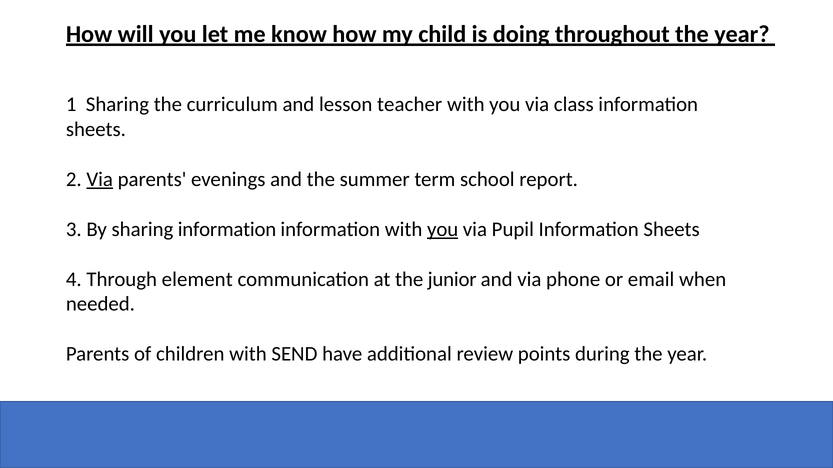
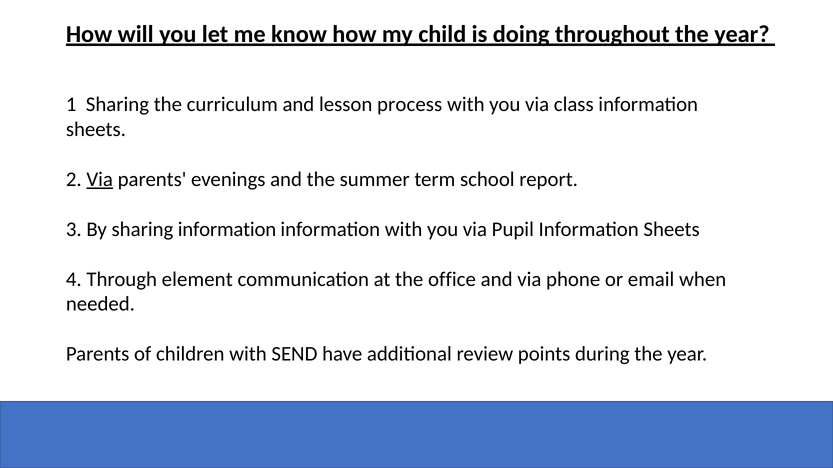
teacher: teacher -> process
you at (443, 230) underline: present -> none
junior: junior -> office
